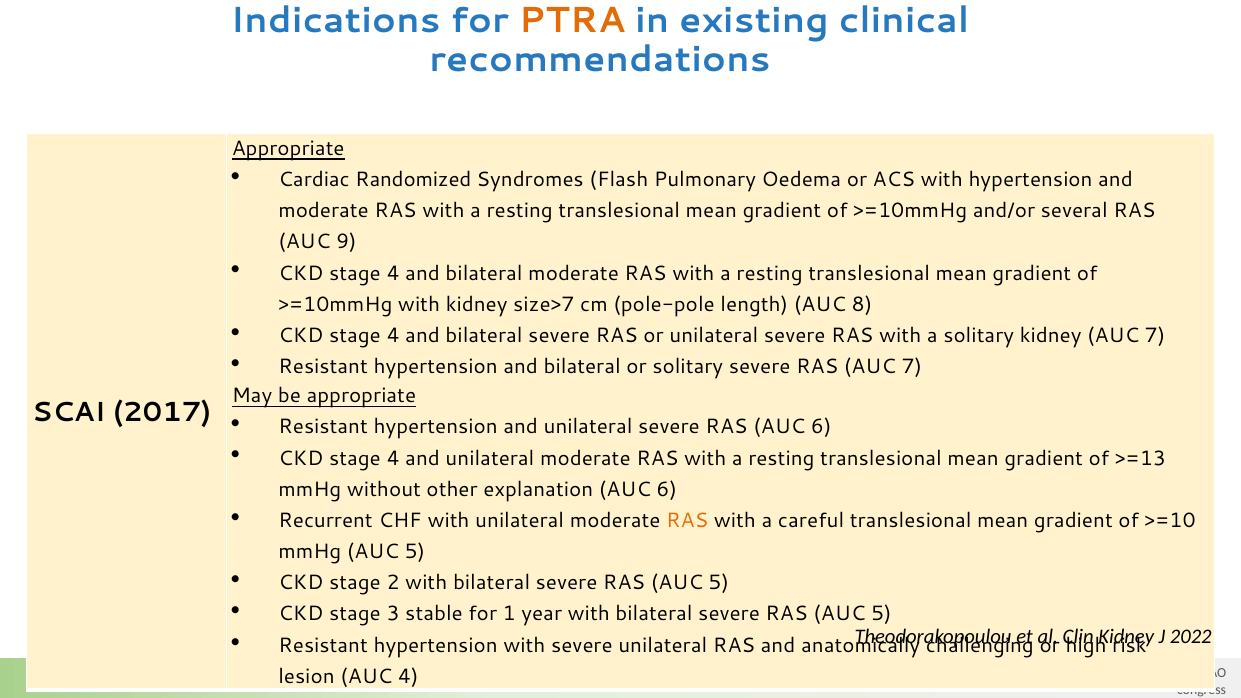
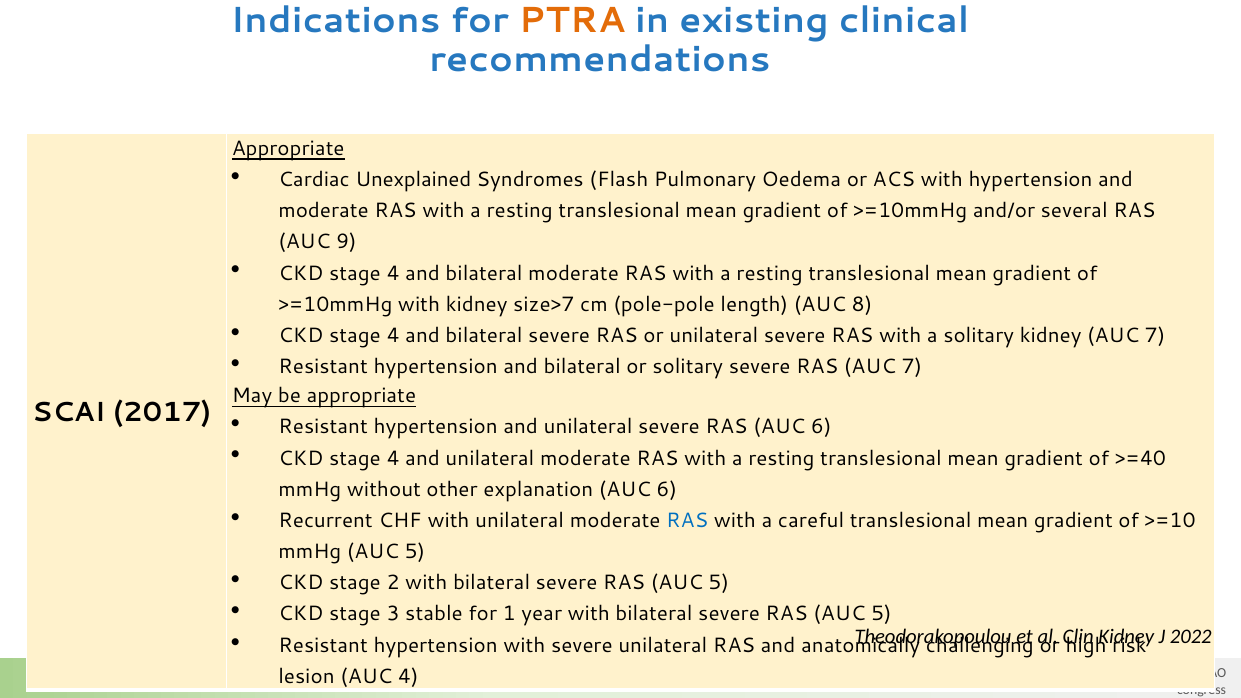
Randomized: Randomized -> Unexplained
>=13: >=13 -> >=40
RAS at (687, 521) colour: orange -> blue
